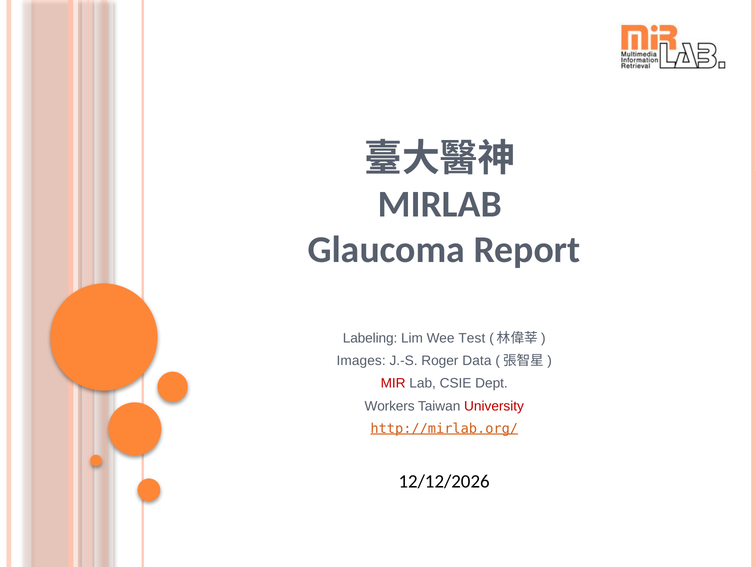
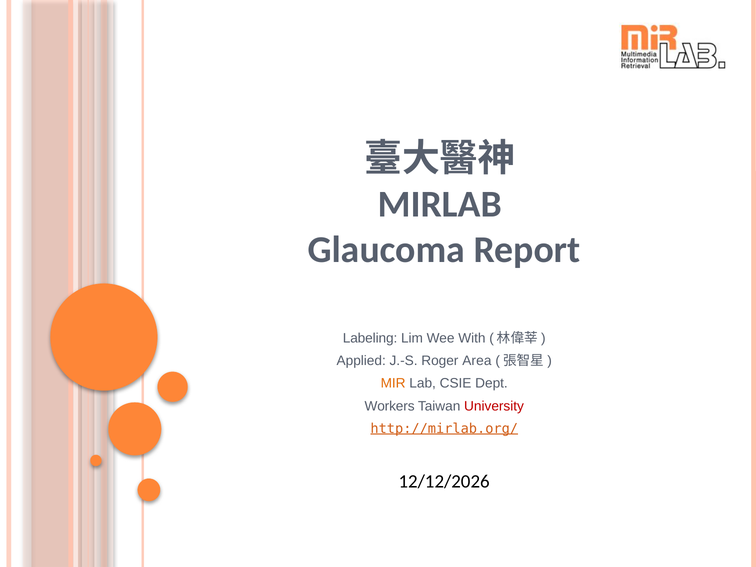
Test: Test -> With
Images: Images -> Applied
Data: Data -> Area
MIR colour: red -> orange
